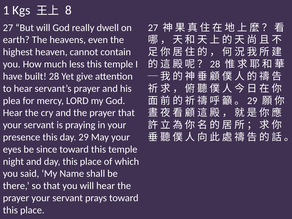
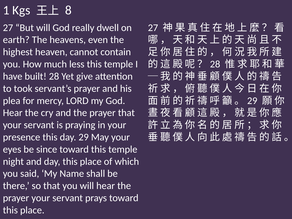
to hear: hear -> took
